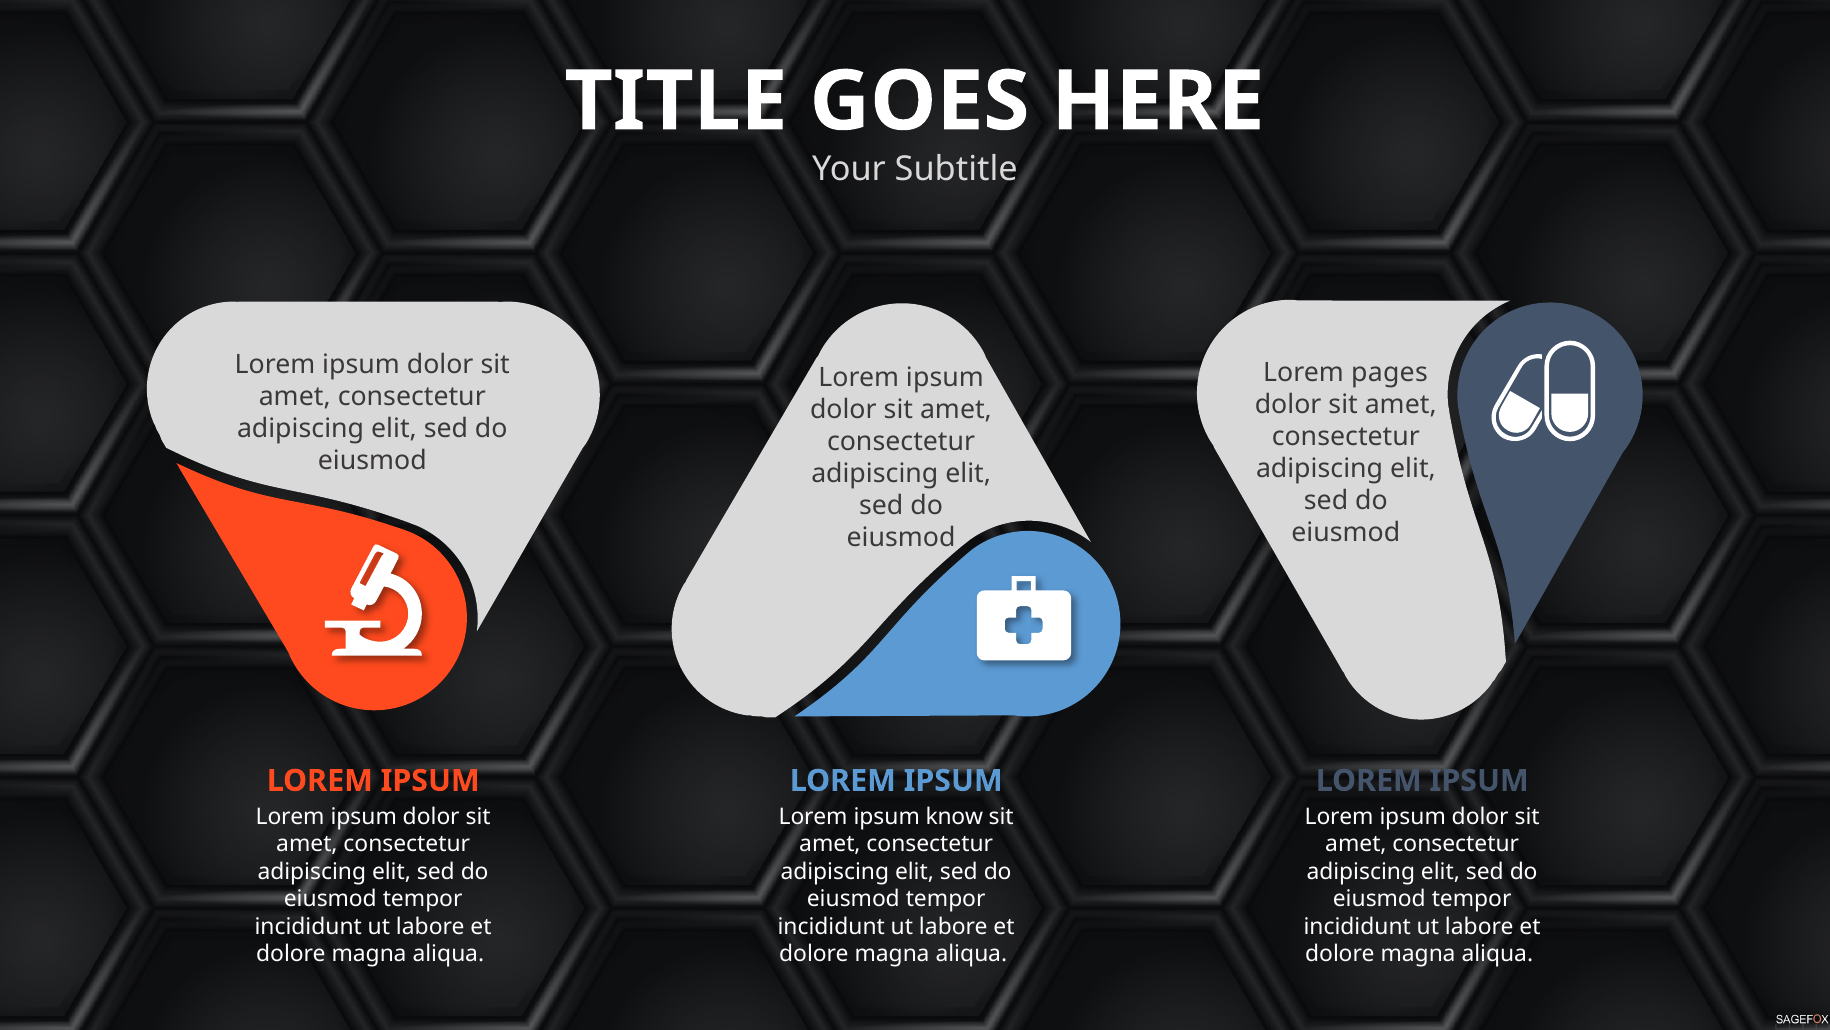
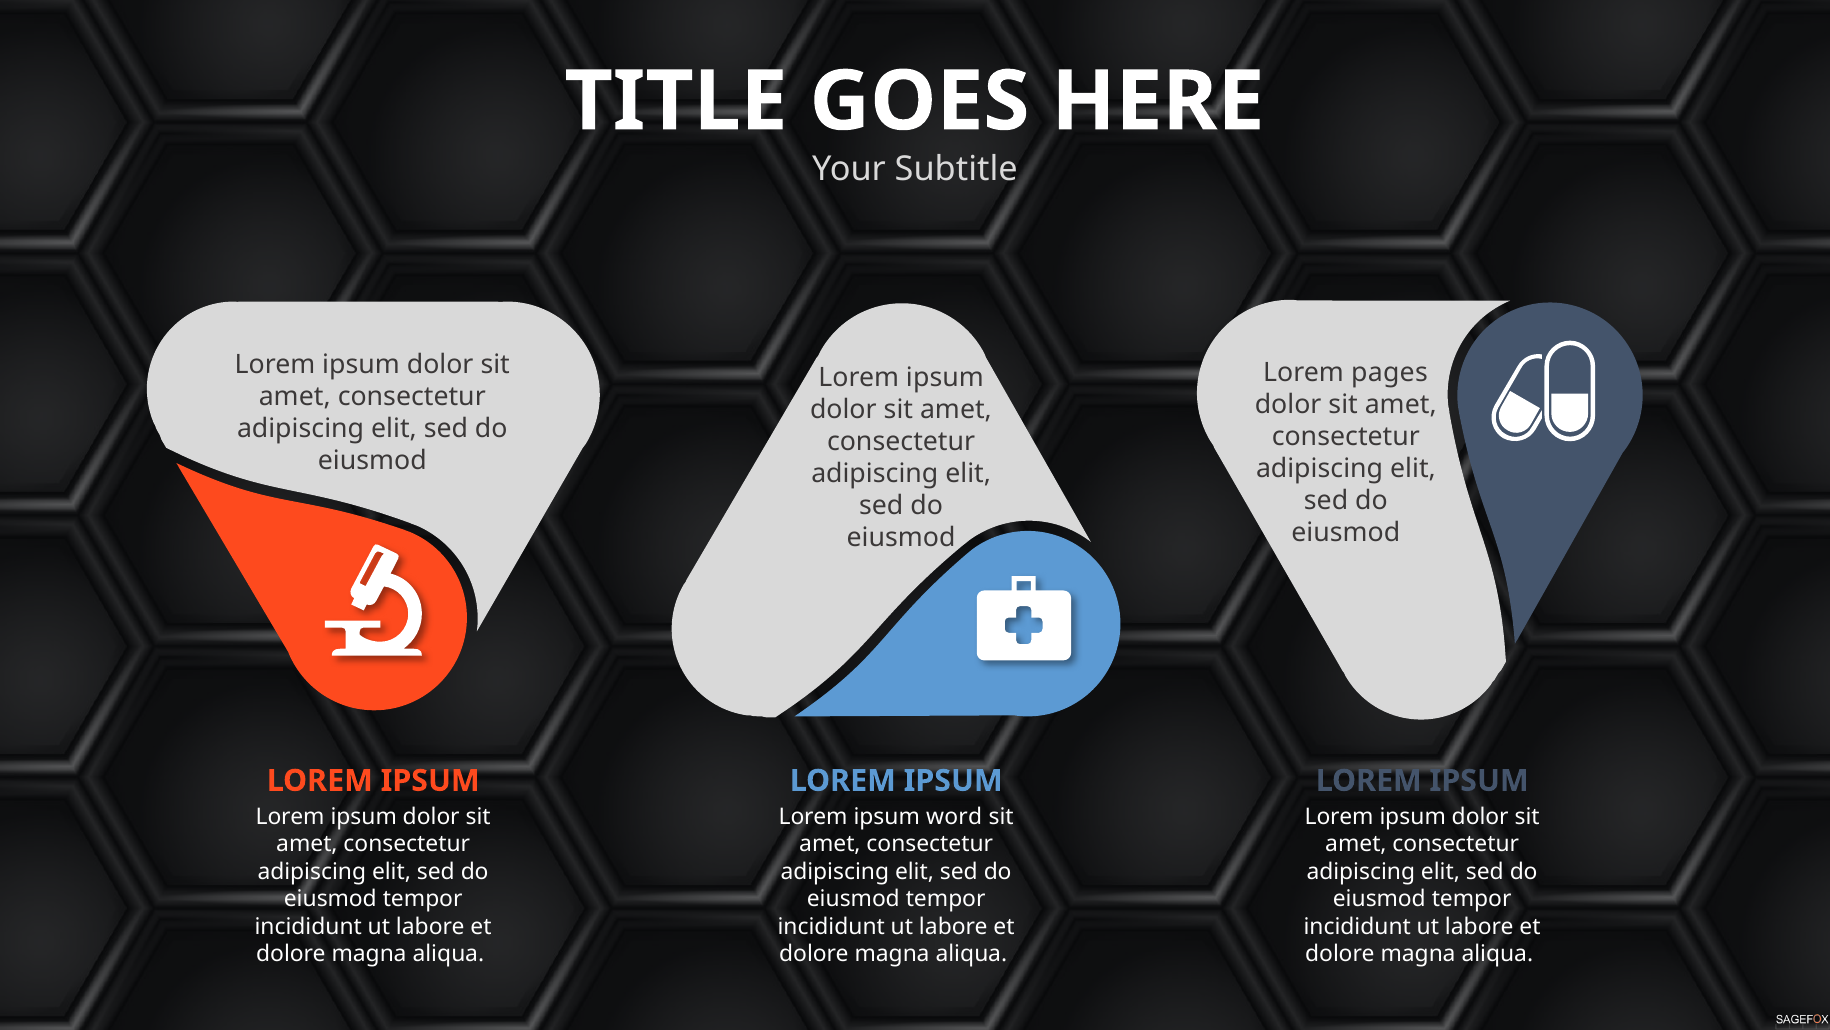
know: know -> word
